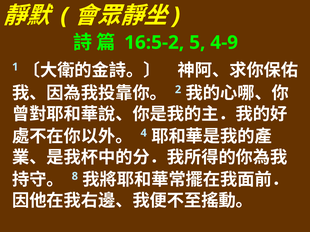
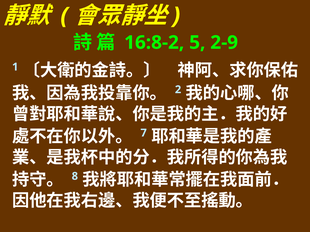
16:5-2: 16:5-2 -> 16:8-2
4-9: 4-9 -> 2-9
4: 4 -> 7
